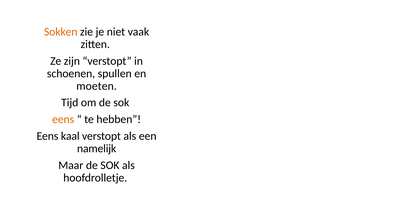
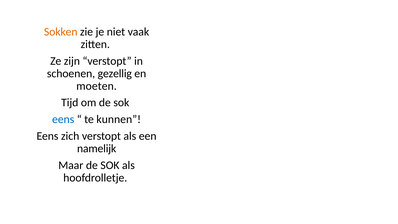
spullen: spullen -> gezellig
eens at (63, 119) colour: orange -> blue
hebben: hebben -> kunnen
kaal: kaal -> zich
